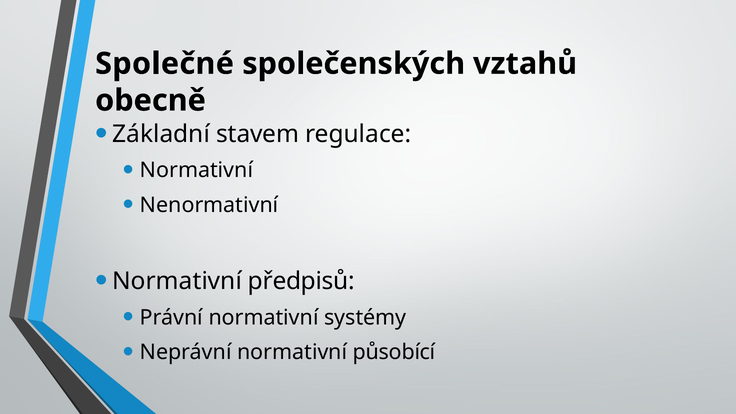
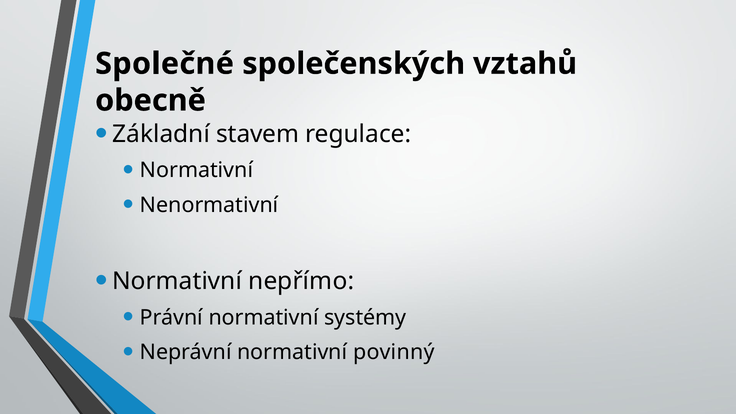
předpisů: předpisů -> nepřímo
působící: působící -> povinný
